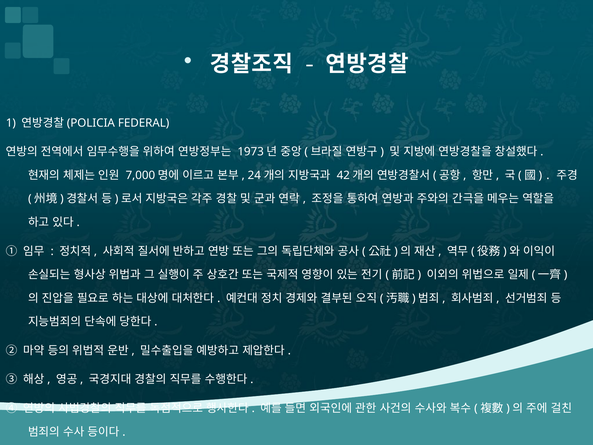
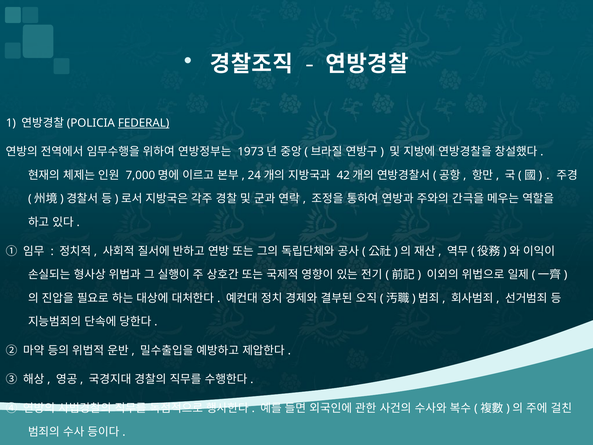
FEDERAL underline: none -> present
